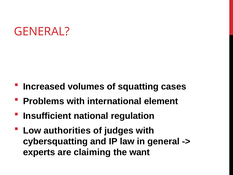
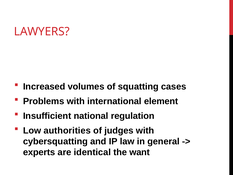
GENERAL at (42, 31): GENERAL -> LAWYERS
claiming: claiming -> identical
